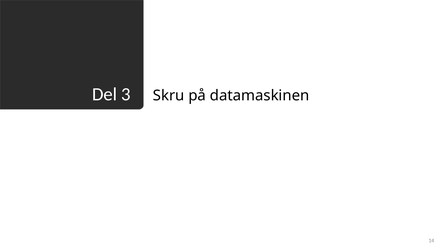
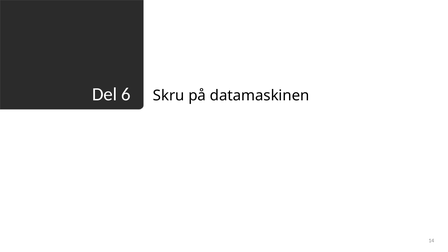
3: 3 -> 6
